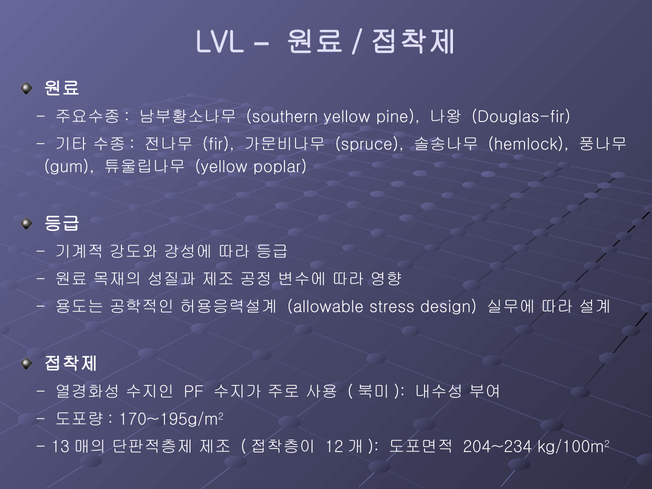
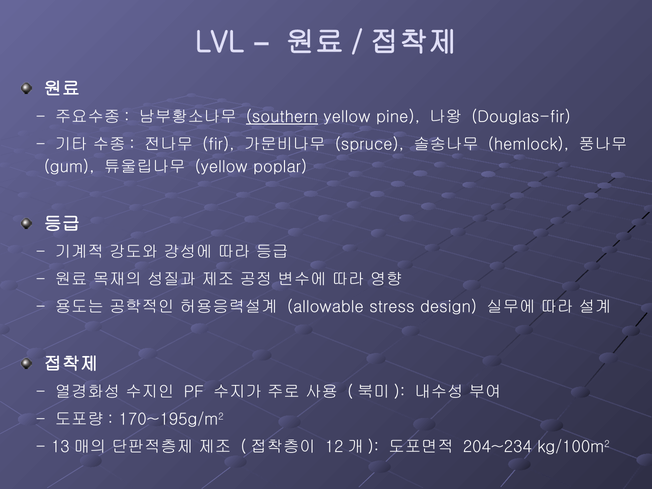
southern underline: none -> present
